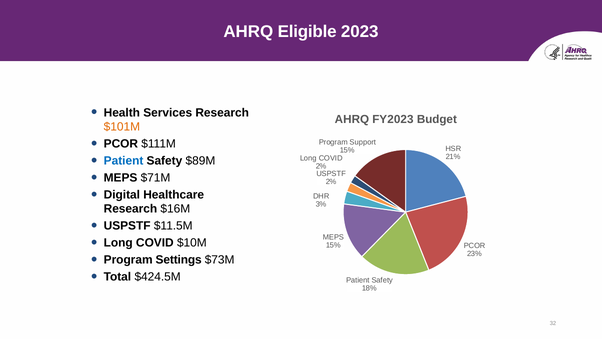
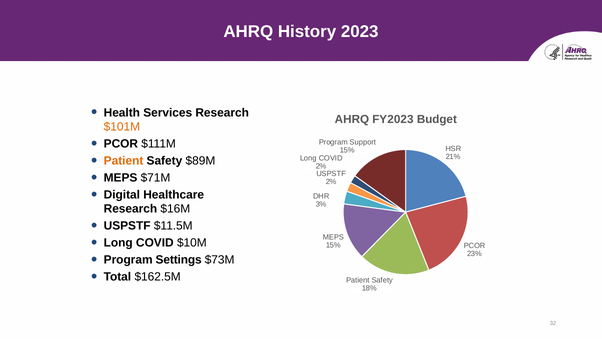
Eligible: Eligible -> History
Patient at (124, 161) colour: blue -> orange
$424.5M: $424.5M -> $162.5M
